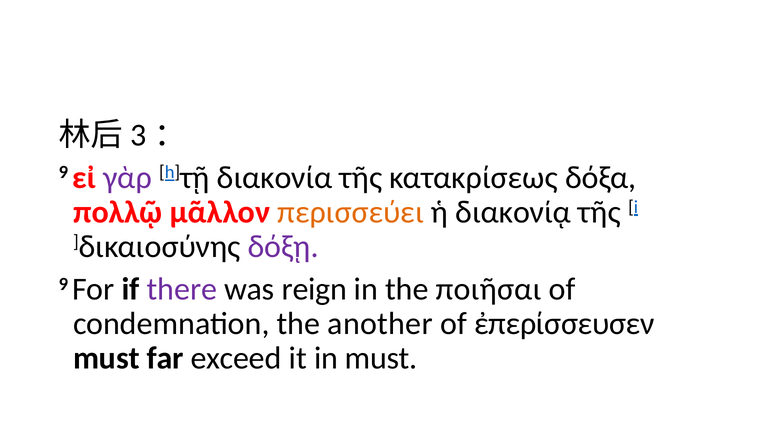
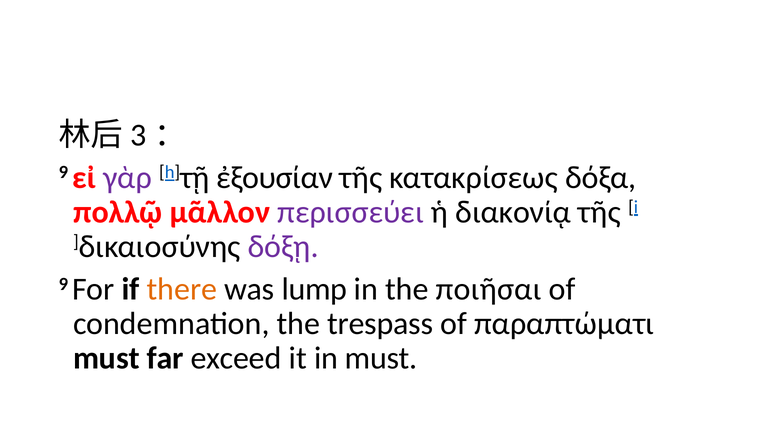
διακονία: διακονία -> ἐξουσίαν
περισσεύει colour: orange -> purple
there colour: purple -> orange
reign: reign -> lump
another: another -> trespass
ἐπερίσσευσεν: ἐπερίσσευσεν -> παραπτώματι
